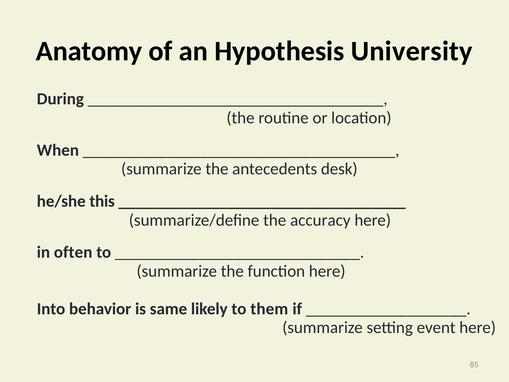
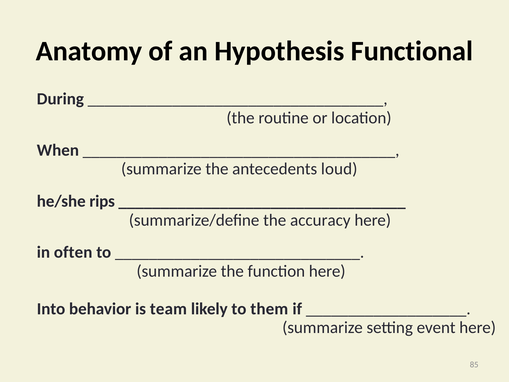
University: University -> Functional
desk: desk -> loud
this: this -> rips
same: same -> team
